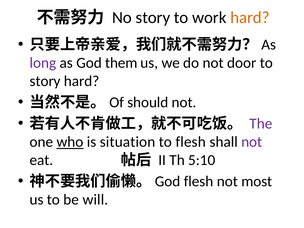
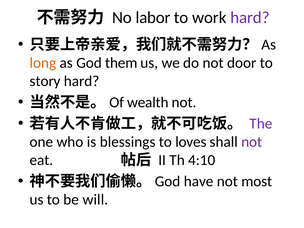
No story: story -> labor
hard at (250, 18) colour: orange -> purple
long colour: purple -> orange
should: should -> wealth
who underline: present -> none
situation: situation -> blessings
to flesh: flesh -> loves
5:10: 5:10 -> 4:10
flesh at (199, 181): flesh -> have
